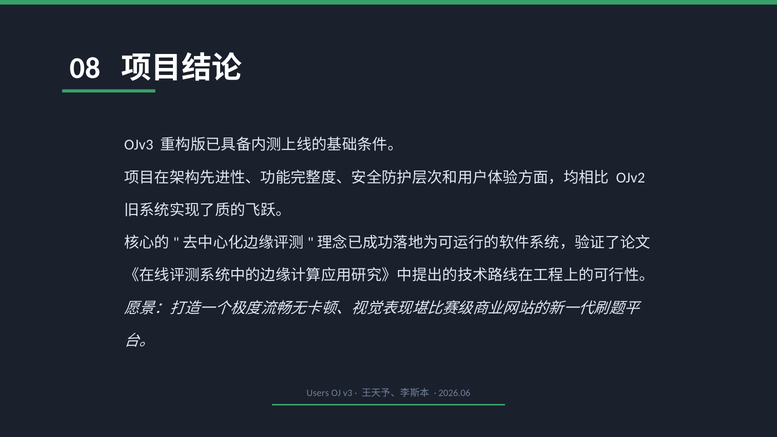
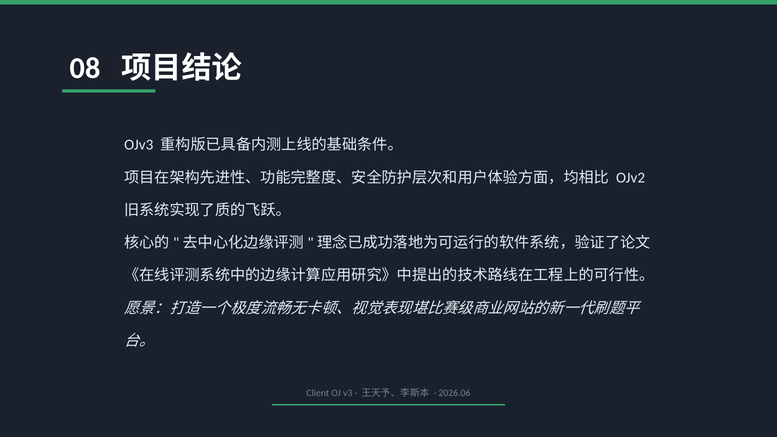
Users: Users -> Client
